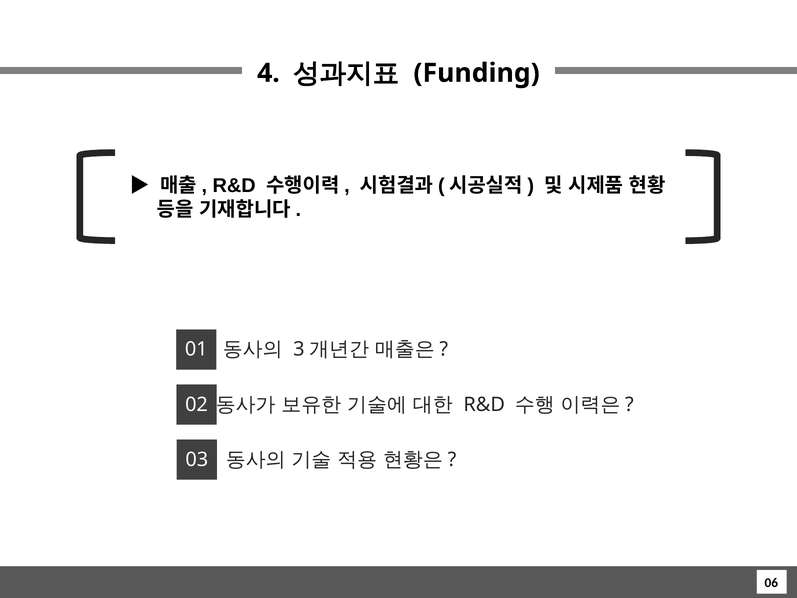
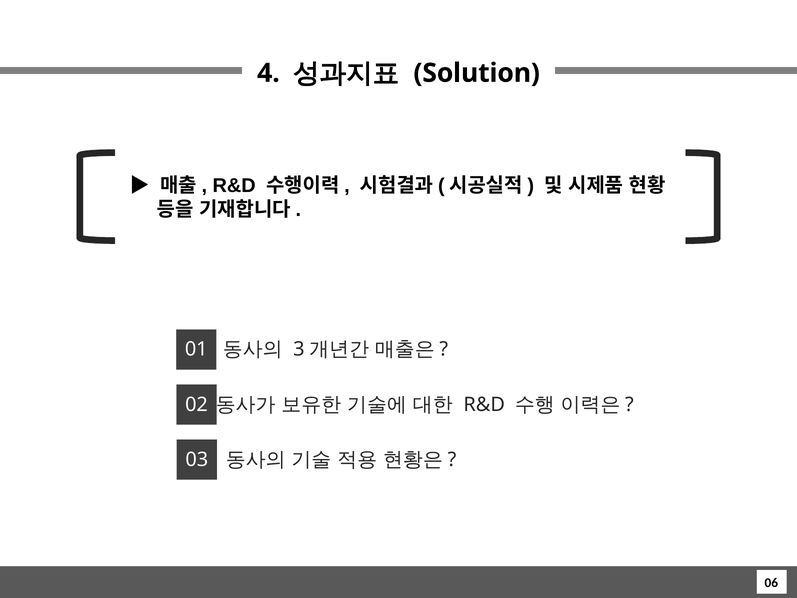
Funding: Funding -> Solution
